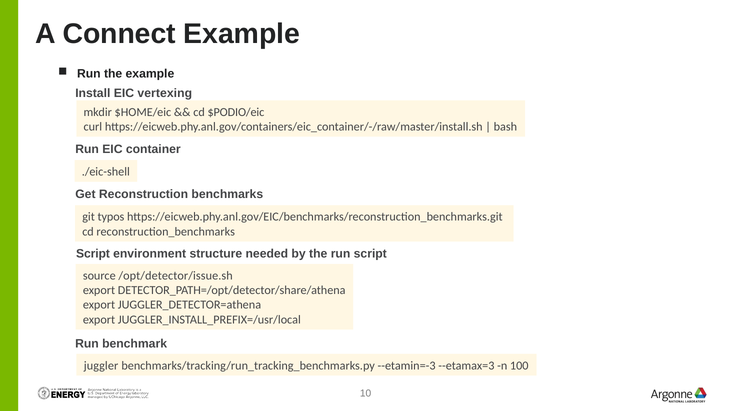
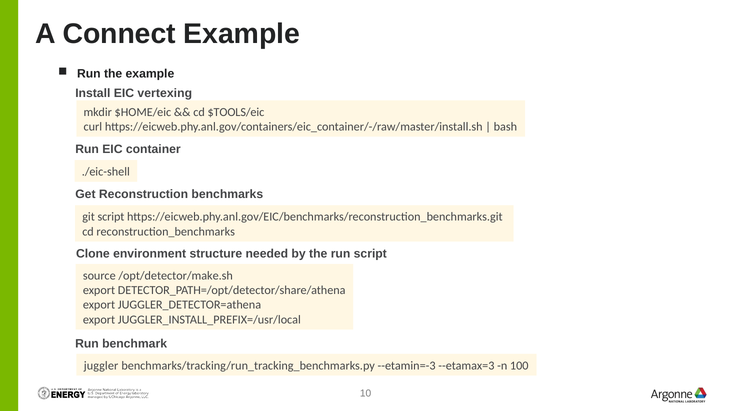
$PODIO/eic: $PODIO/eic -> $TOOLS/eic
git typos: typos -> script
Script at (93, 254): Script -> Clone
/opt/detector/issue.sh: /opt/detector/issue.sh -> /opt/detector/make.sh
